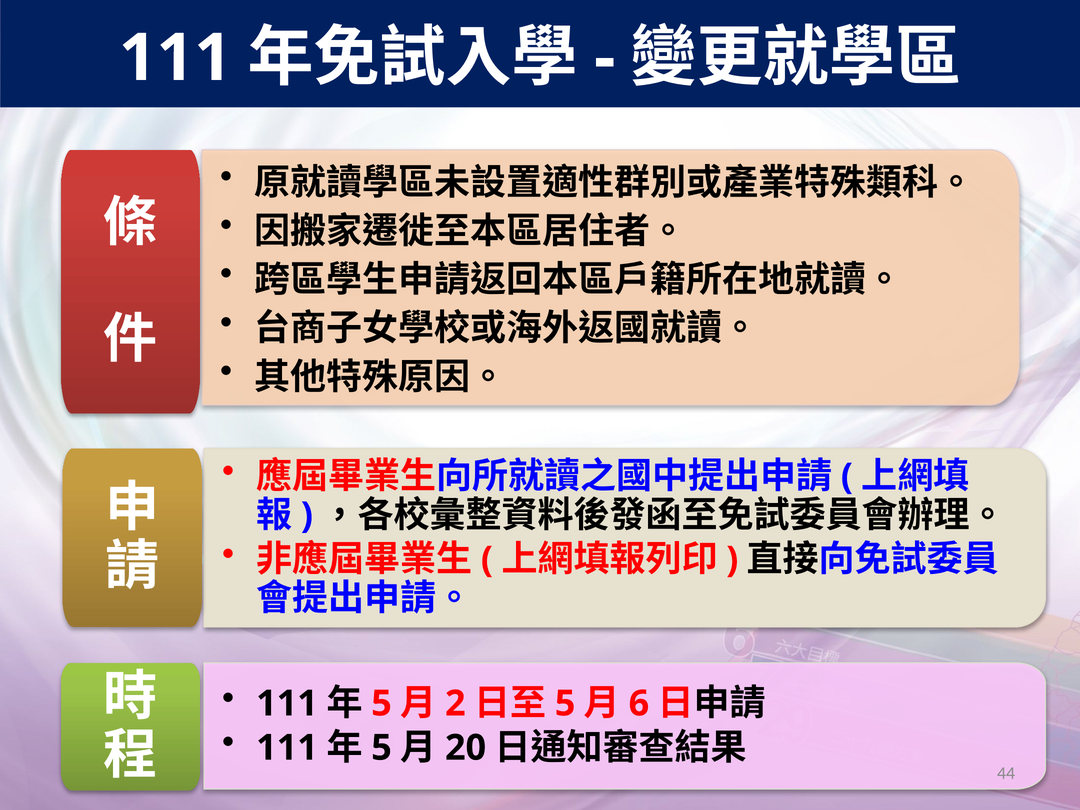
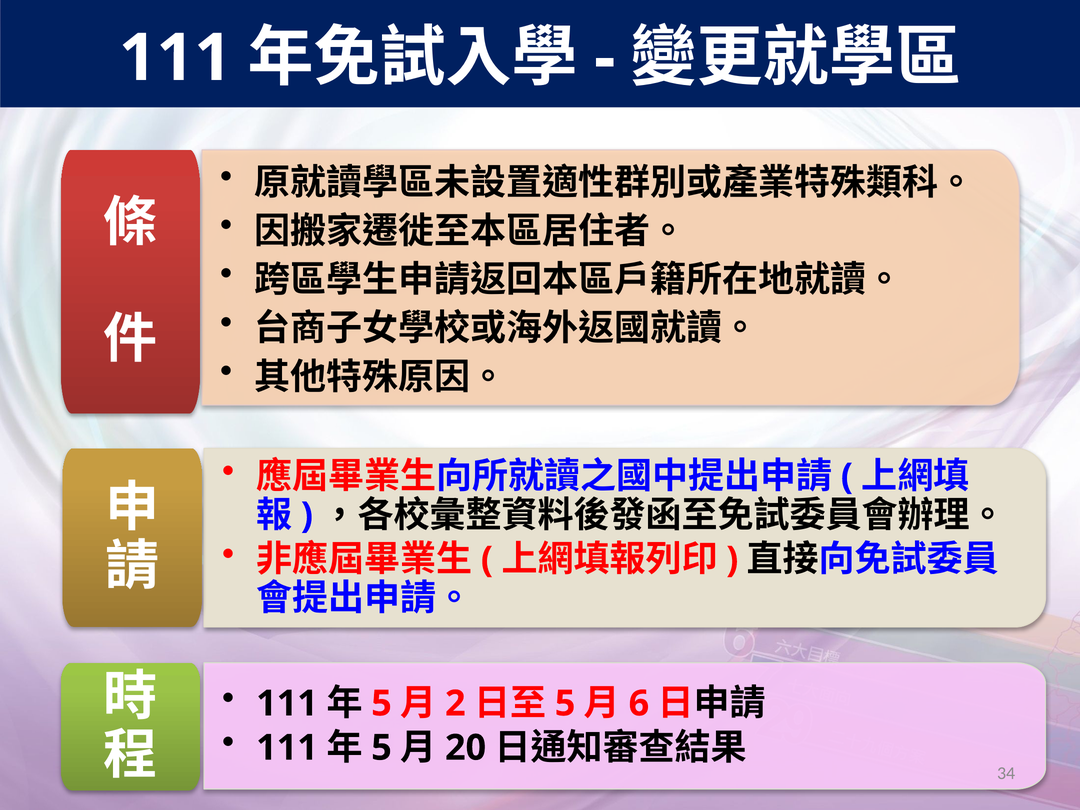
44: 44 -> 34
